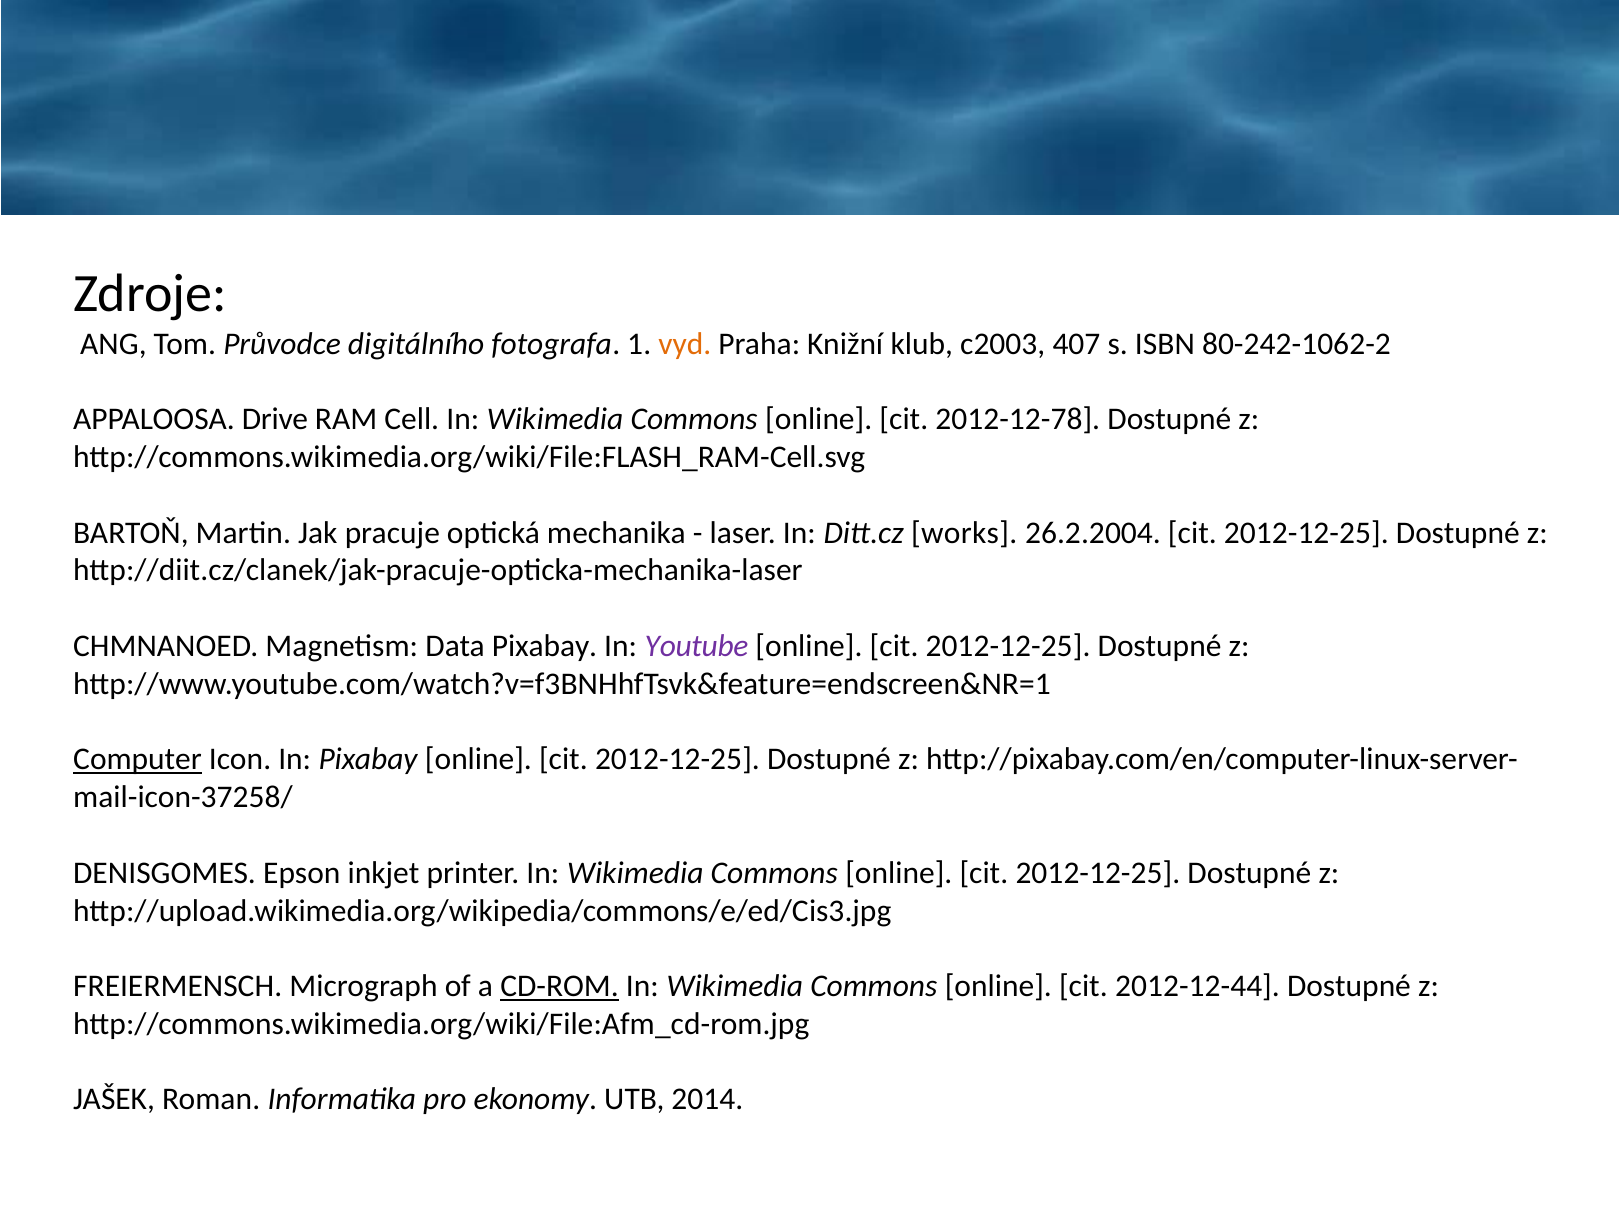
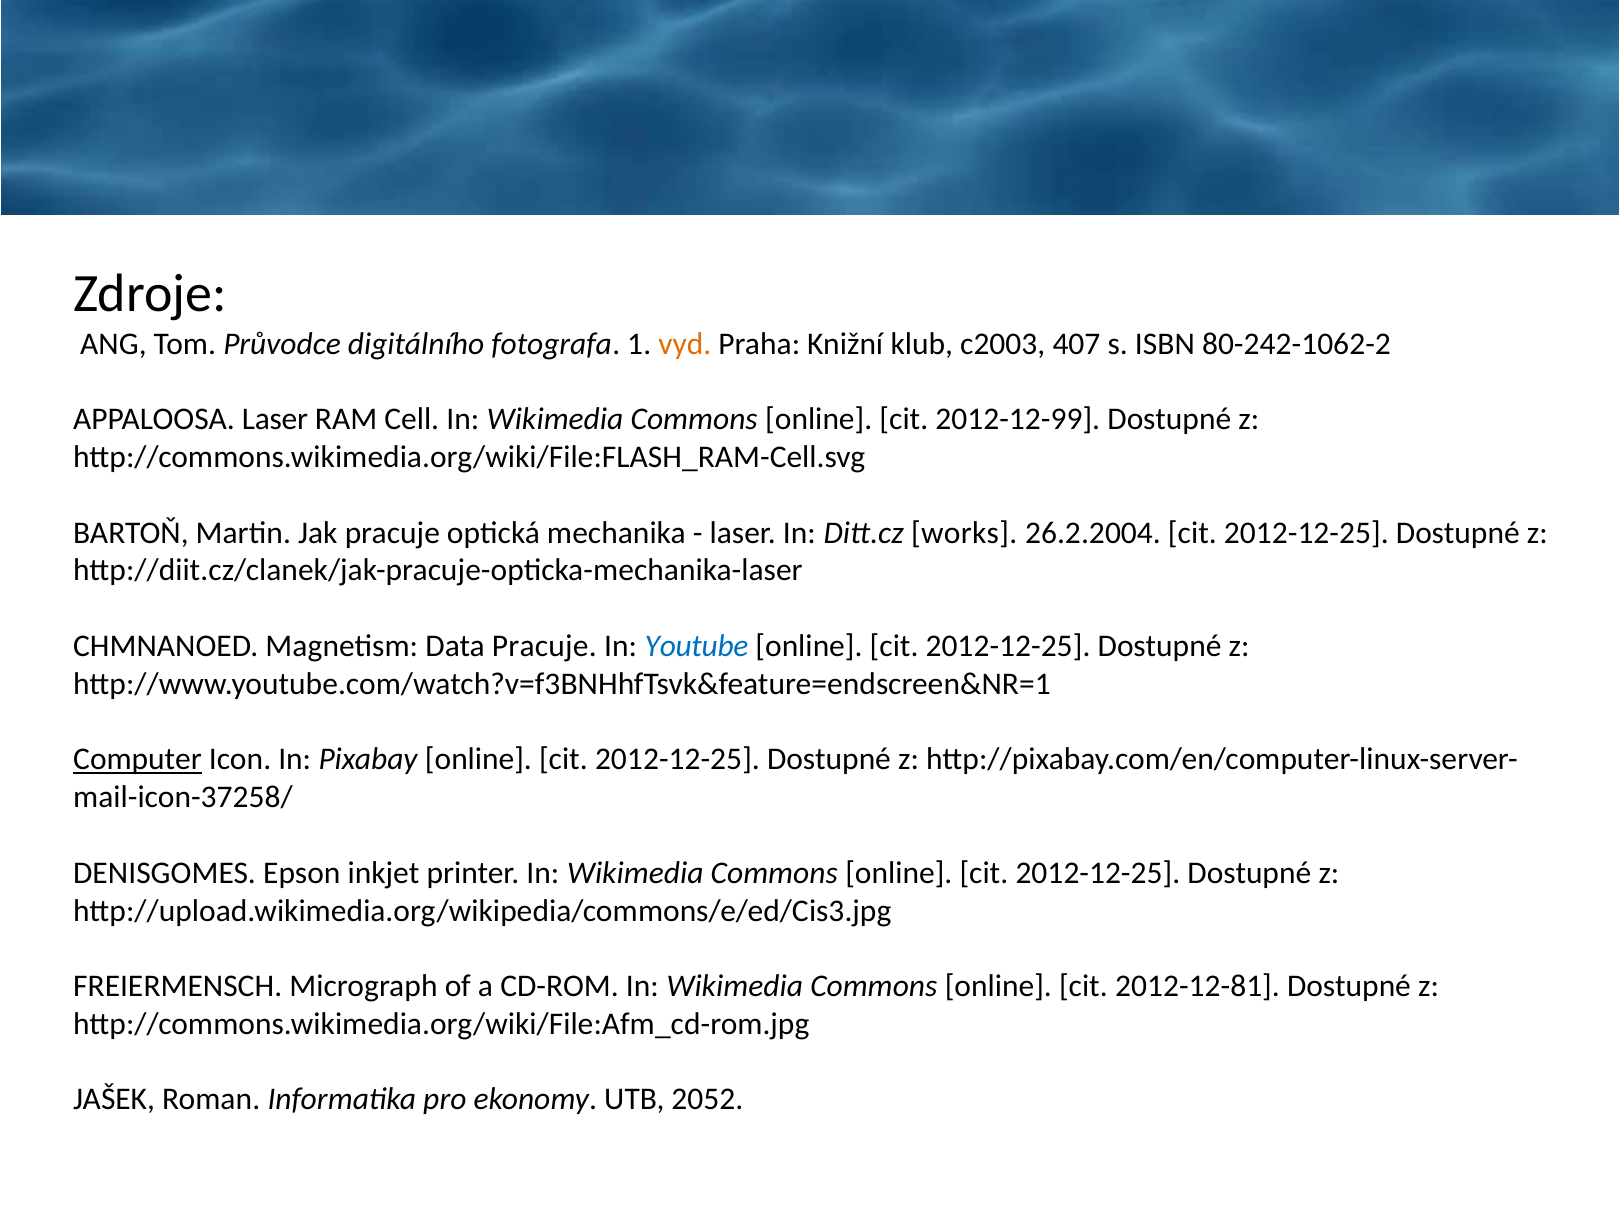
APPALOOSA Drive: Drive -> Laser
2012-12-78: 2012-12-78 -> 2012-12-99
Data Pixabay: Pixabay -> Pracuje
Youtube colour: purple -> blue
CD-ROM underline: present -> none
2012-12-44: 2012-12-44 -> 2012-12-81
2014: 2014 -> 2052
